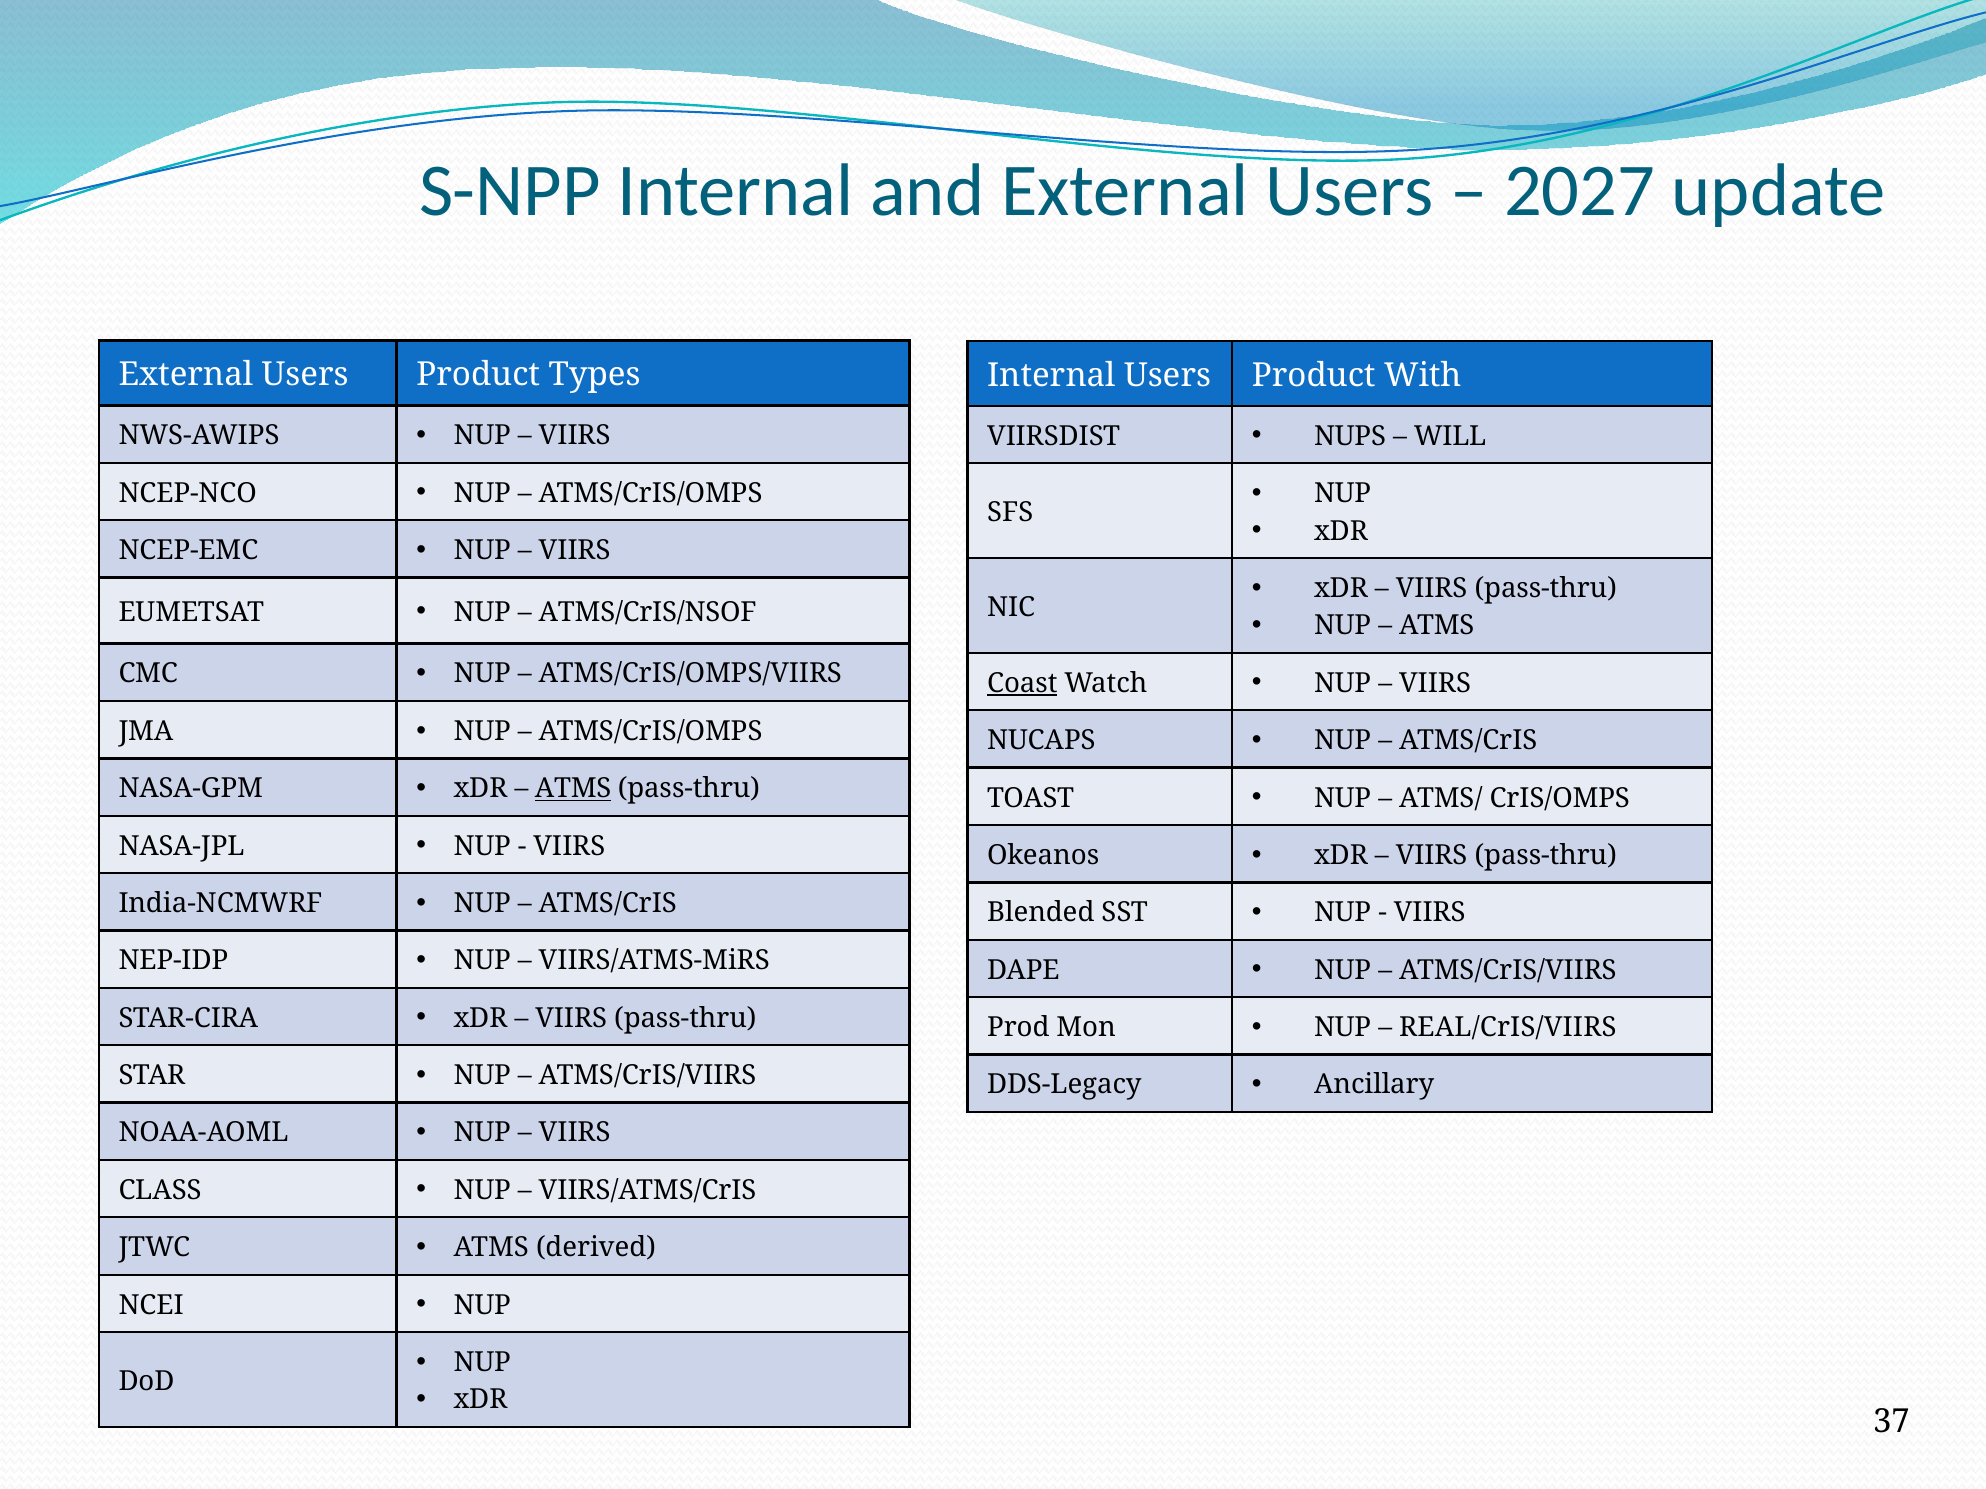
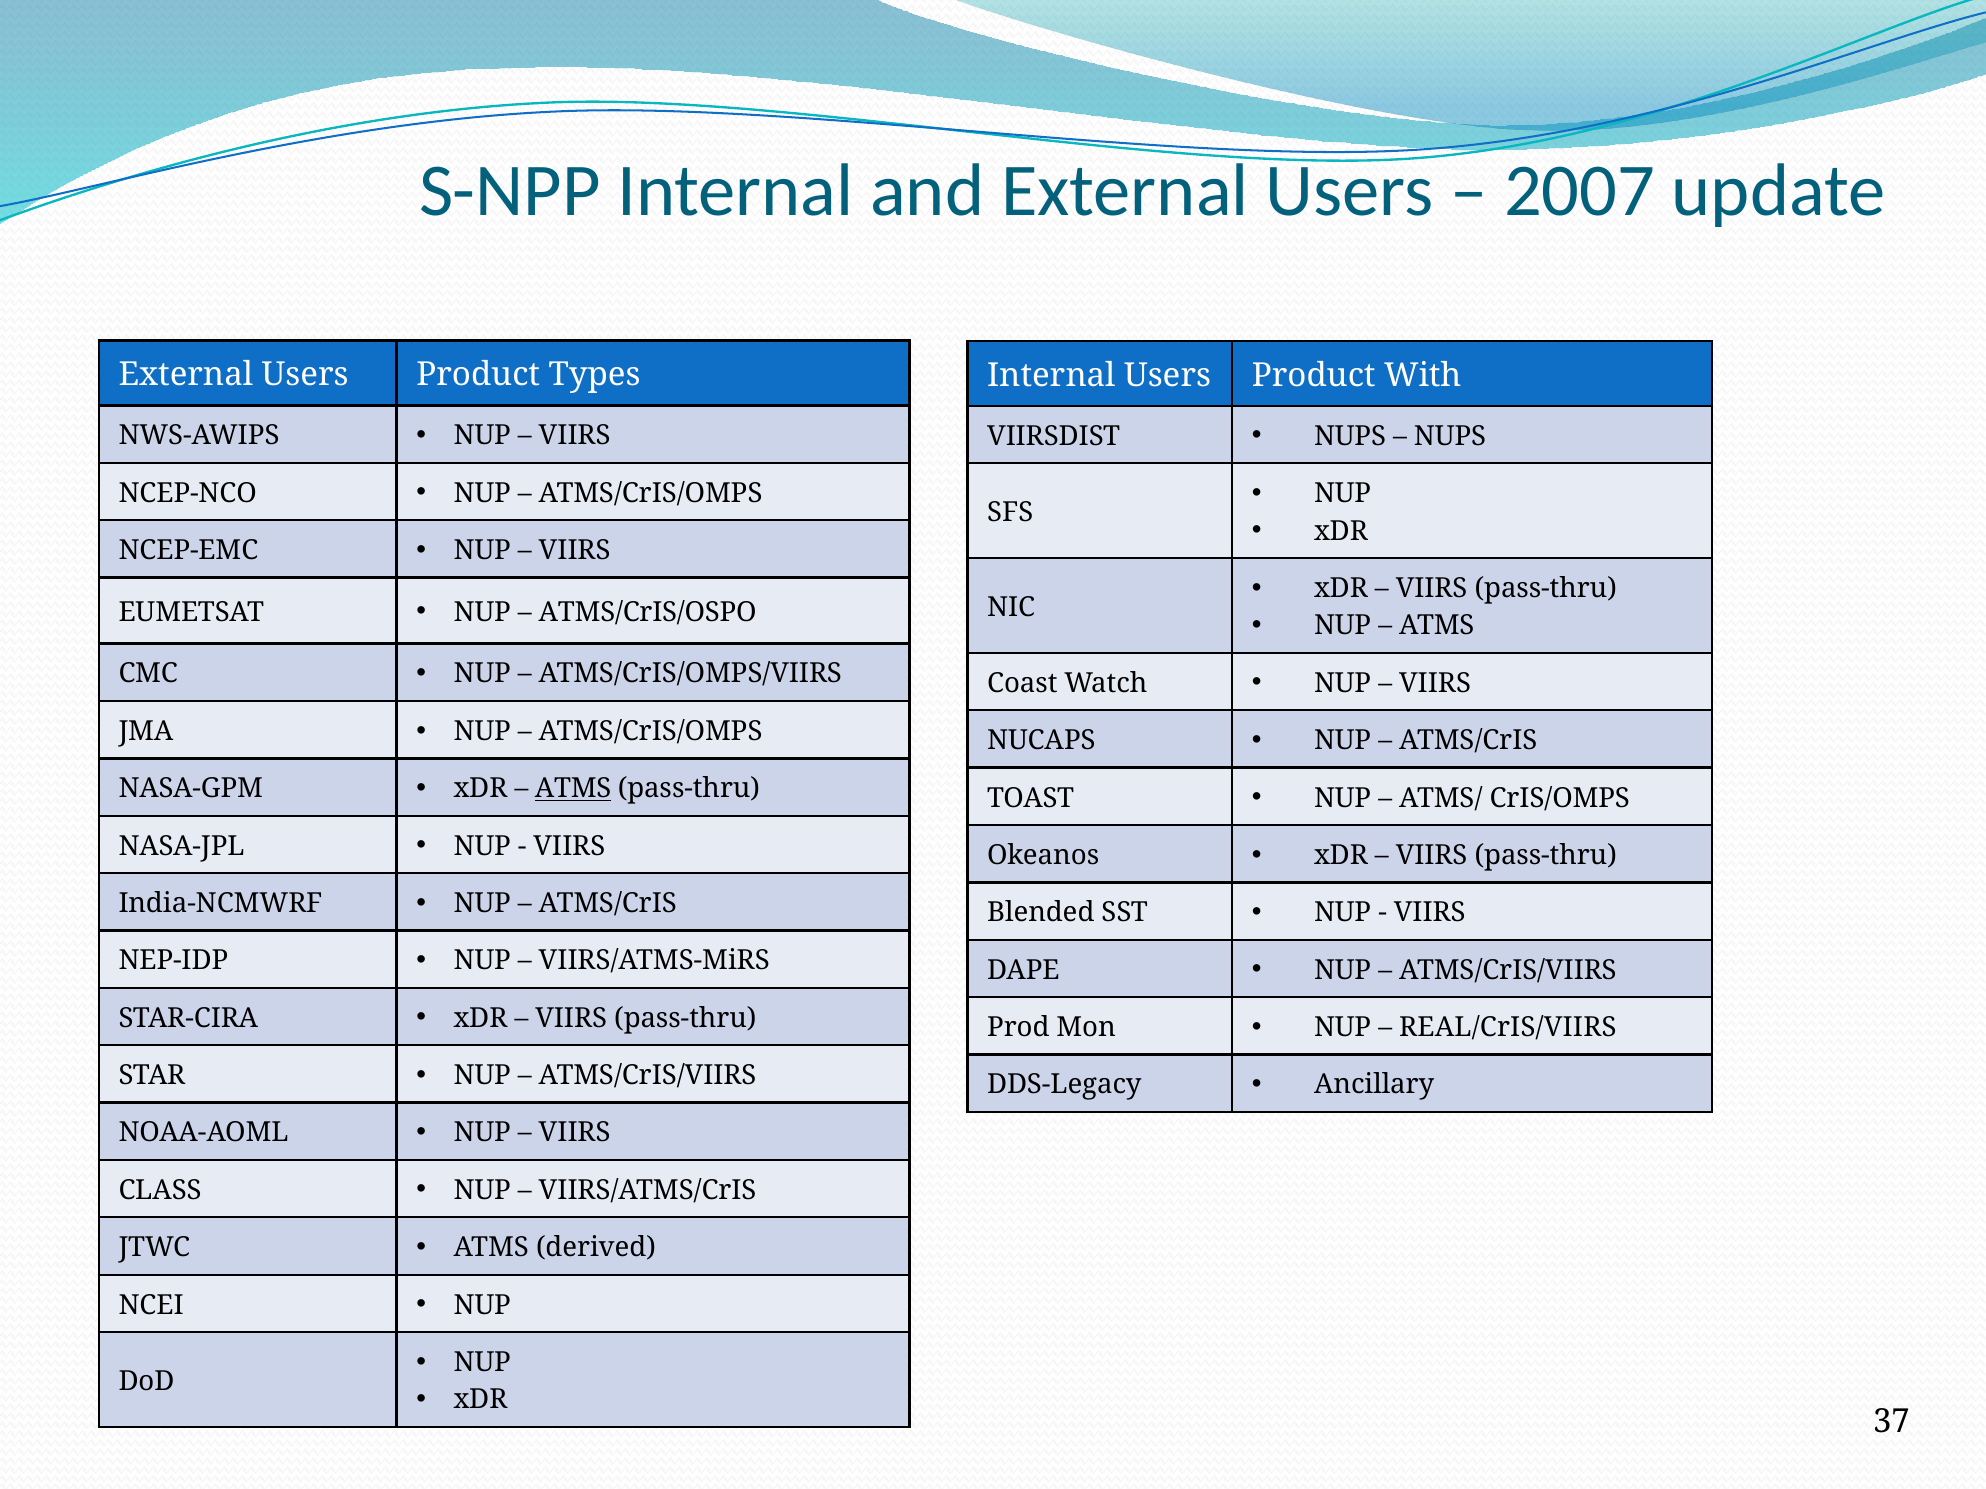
2027: 2027 -> 2007
WILL at (1450, 436): WILL -> NUPS
ATMS/CrIS/NSOF: ATMS/CrIS/NSOF -> ATMS/CrIS/OSPO
Coast underline: present -> none
